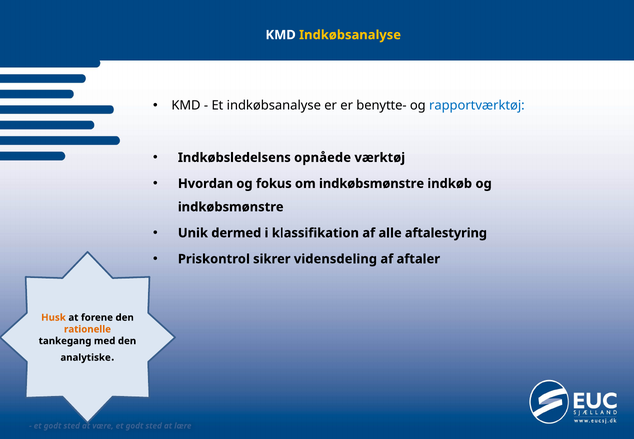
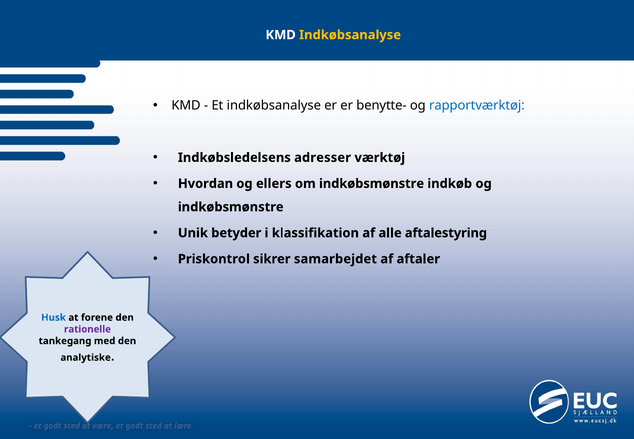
opnåede: opnåede -> adresser
fokus: fokus -> ellers
dermed: dermed -> betyder
vidensdeling: vidensdeling -> samarbejdet
Husk colour: orange -> blue
rationelle colour: orange -> purple
